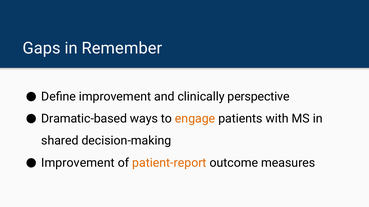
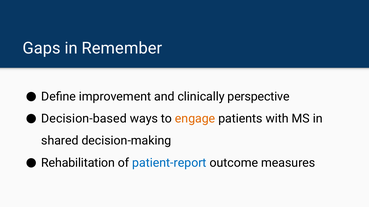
Dramatic-based: Dramatic-based -> Decision-based
Improvement at (78, 163): Improvement -> Rehabilitation
patient-report colour: orange -> blue
